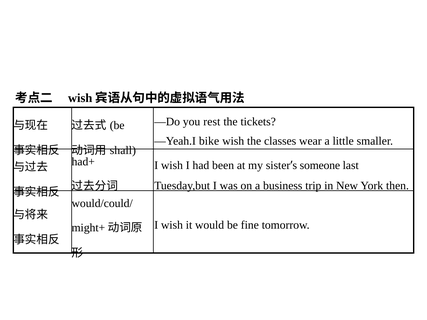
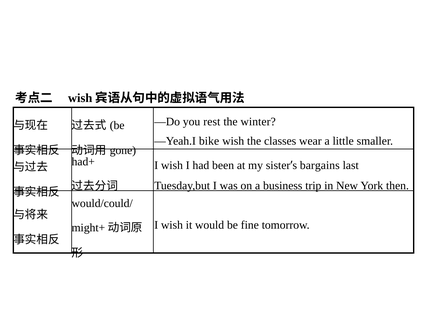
tickets: tickets -> winter
shall: shall -> gone
someone: someone -> bargains
